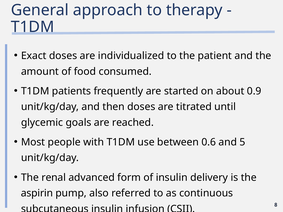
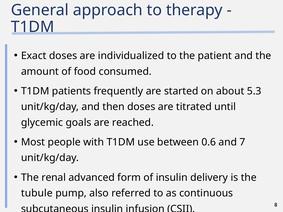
0.9: 0.9 -> 5.3
5: 5 -> 7
aspirin: aspirin -> tubule
